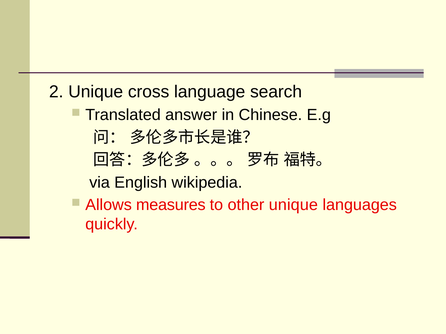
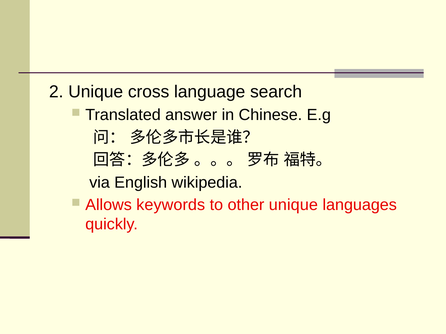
measures: measures -> keywords
